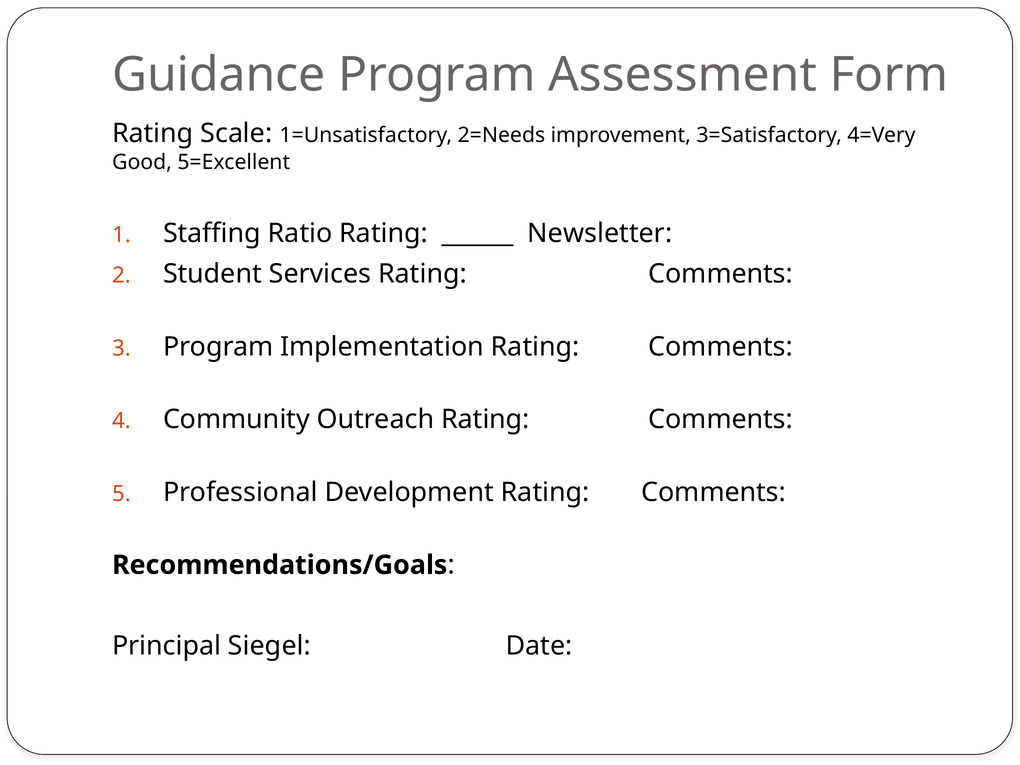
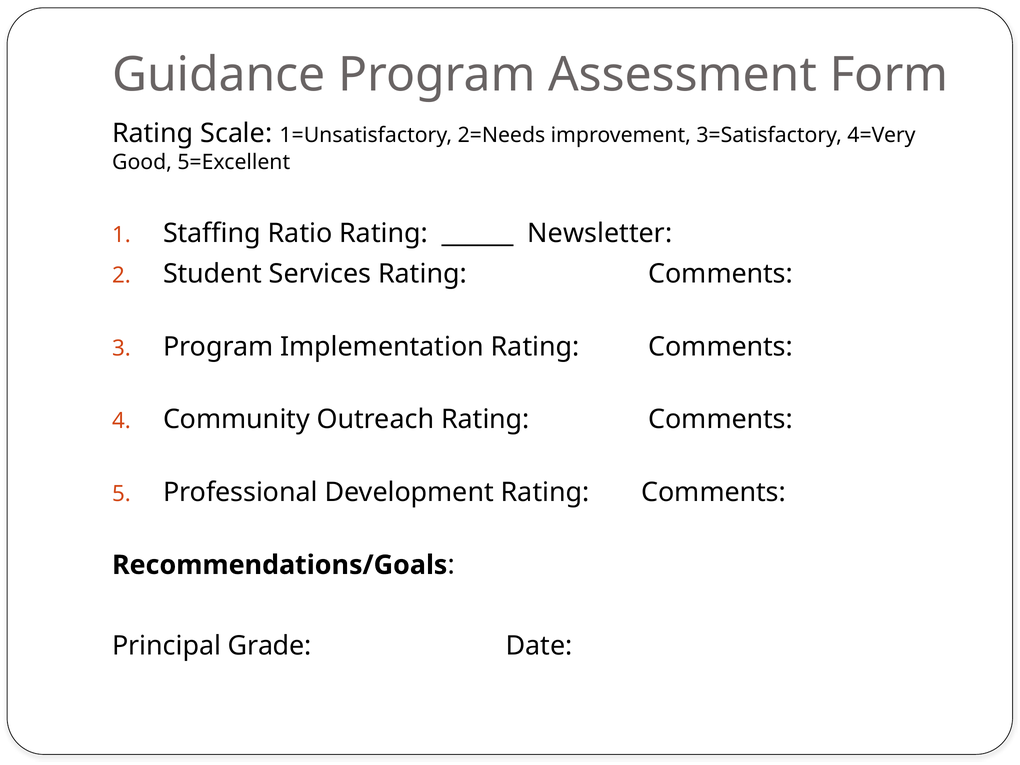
Siegel: Siegel -> Grade
